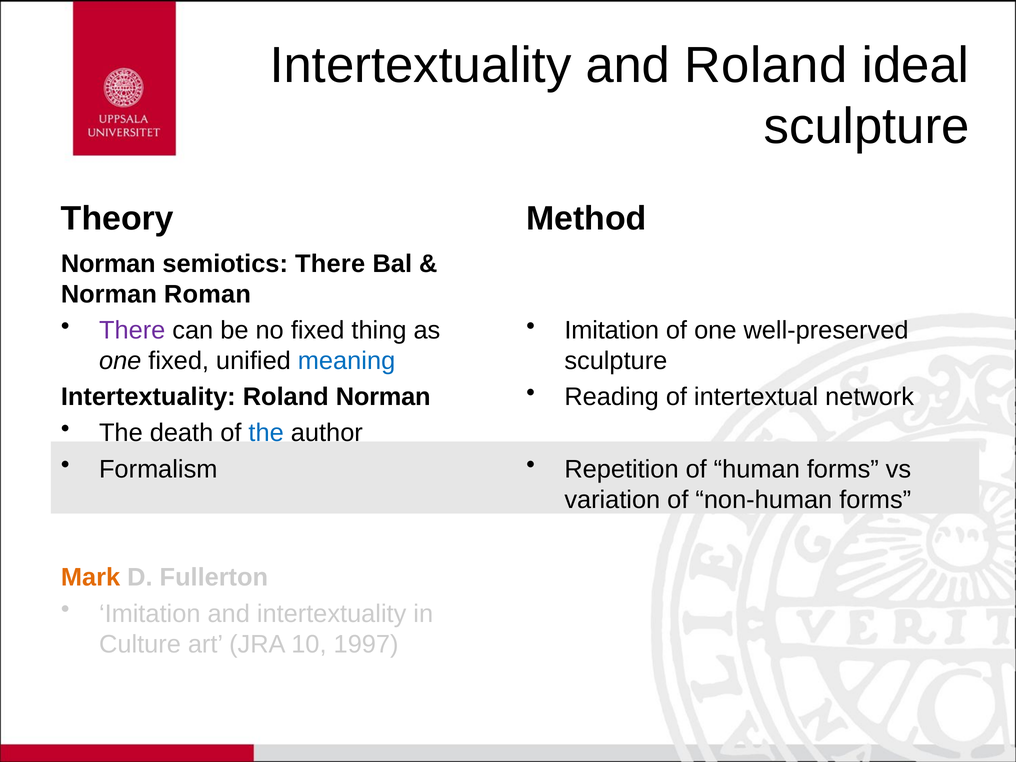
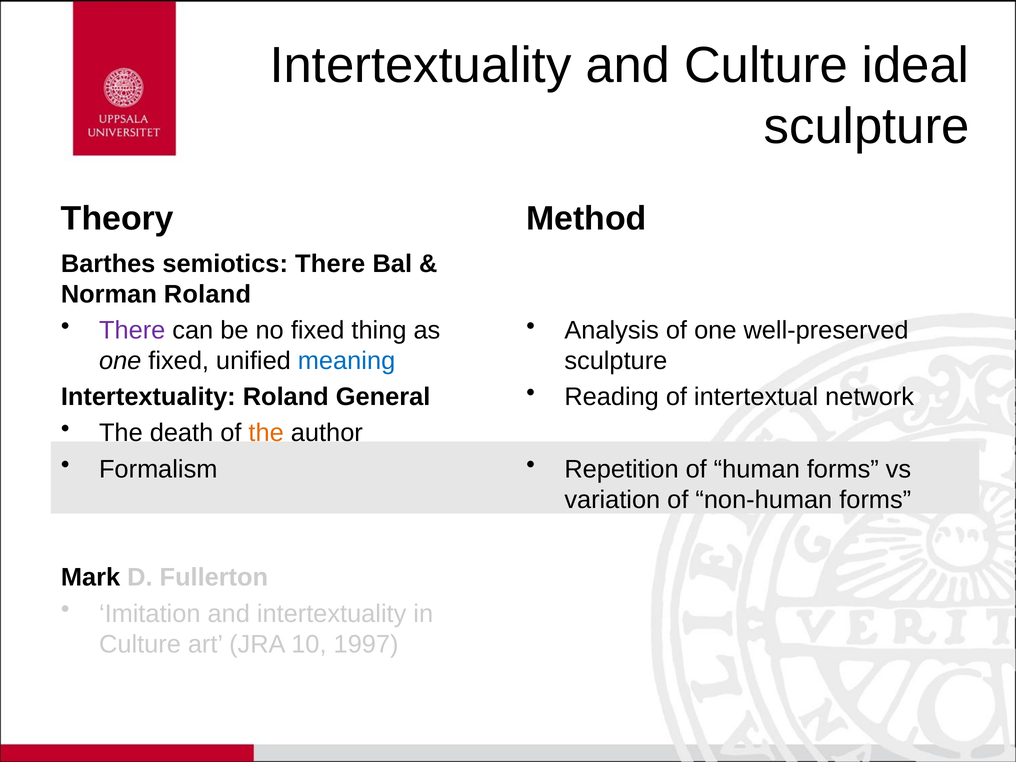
and Roland: Roland -> Culture
Norman at (108, 264): Norman -> Barthes
Norman Roman: Roman -> Roland
Imitation at (612, 330): Imitation -> Analysis
Roland Norman: Norman -> General
the at (266, 433) colour: blue -> orange
Mark colour: orange -> black
